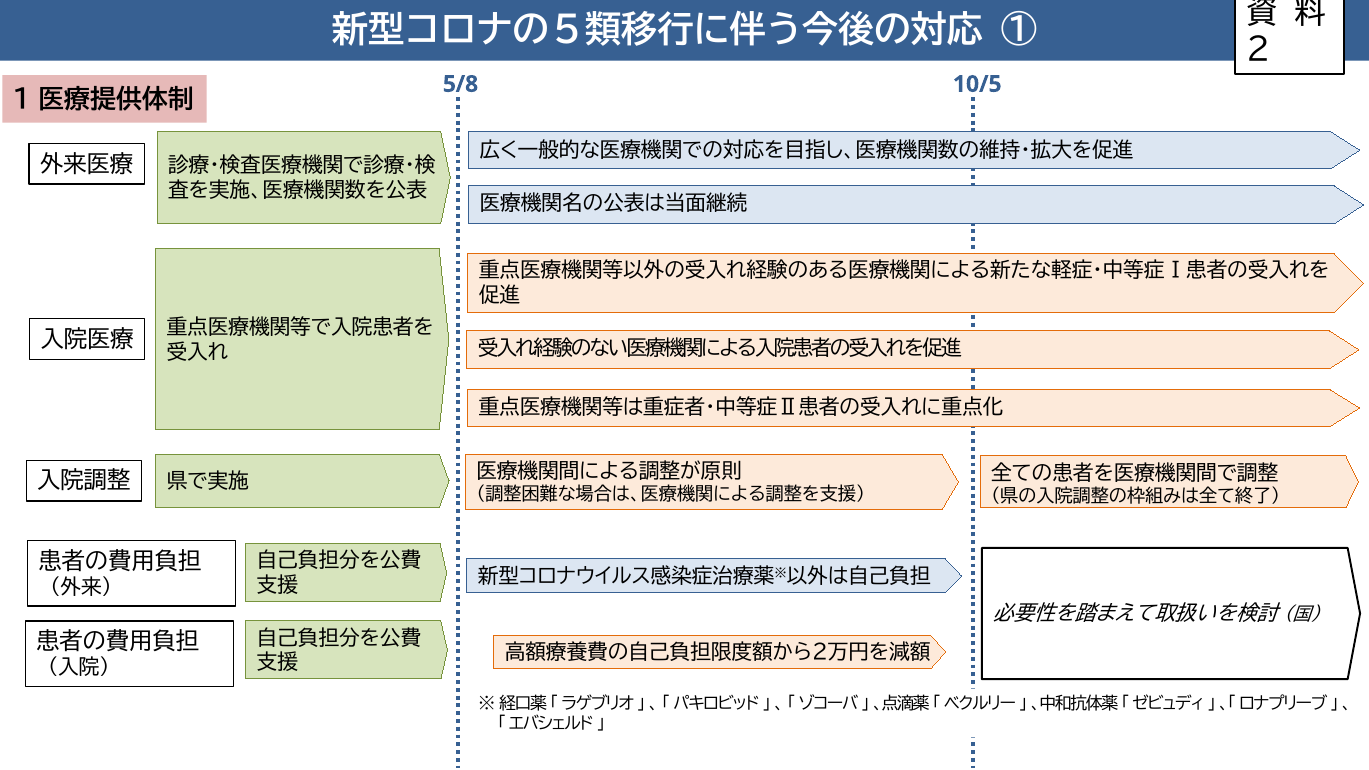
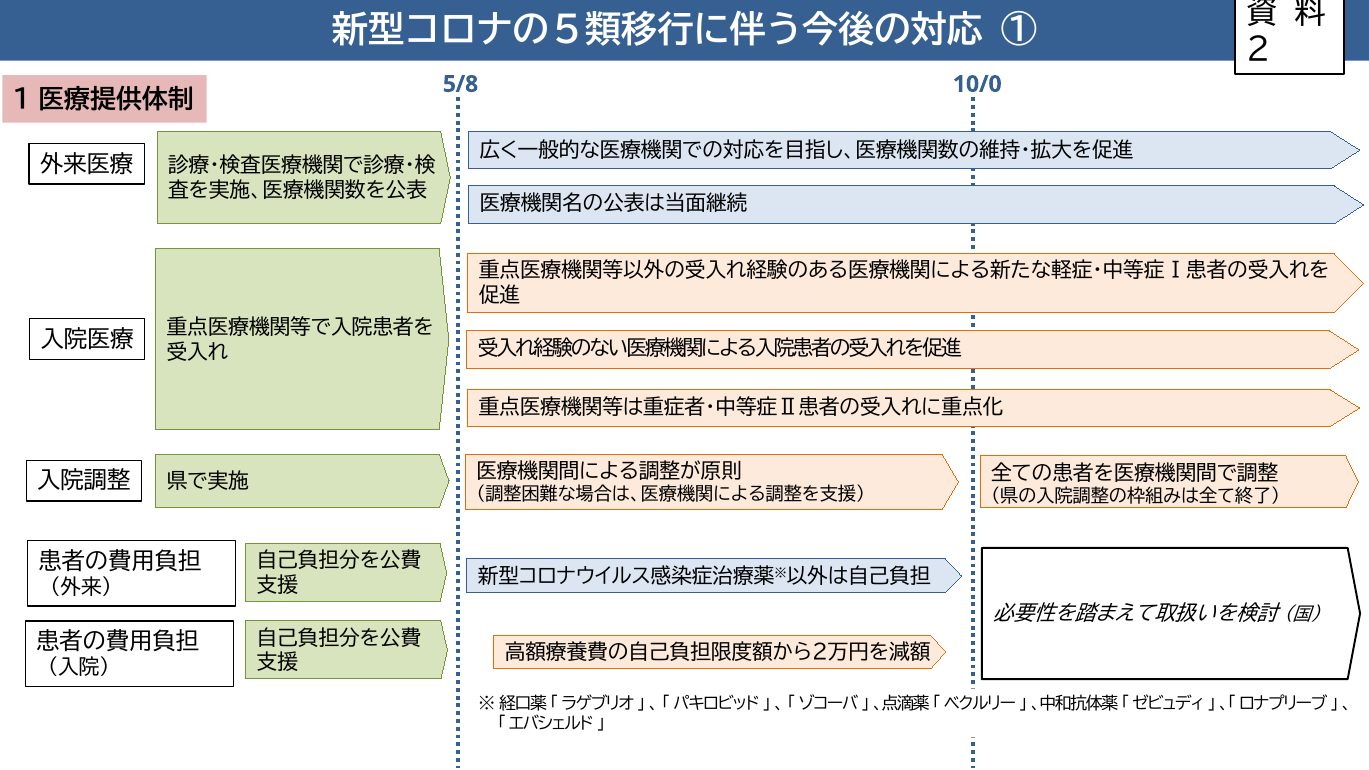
10/5: 10/5 -> 10/0
